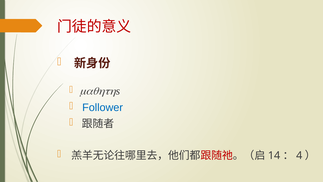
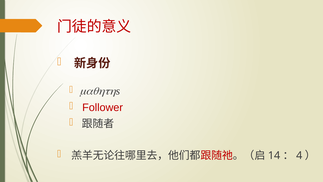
Follower colour: blue -> red
